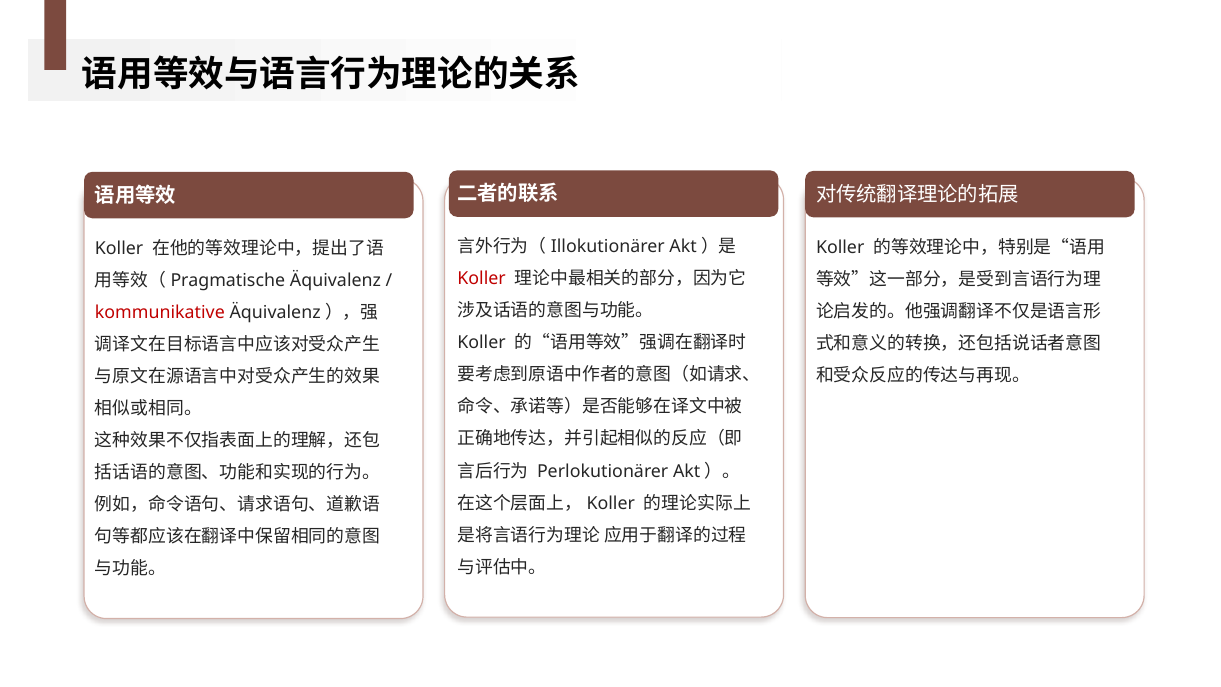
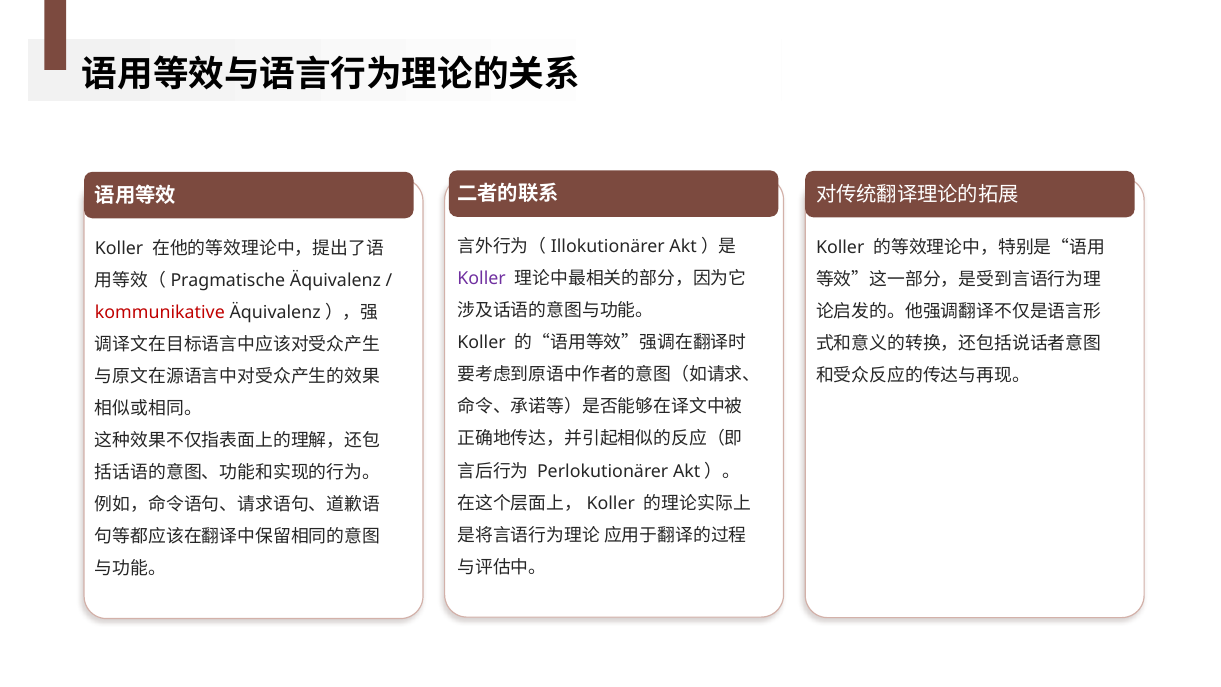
Koller at (482, 279) colour: red -> purple
